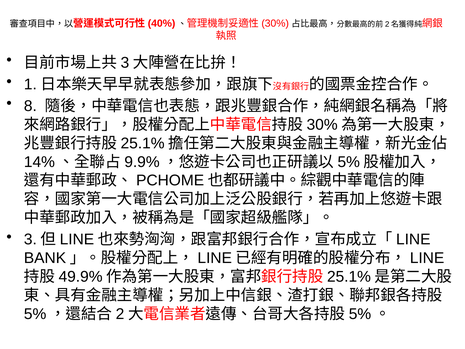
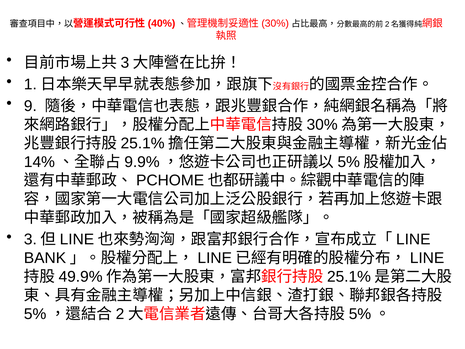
8: 8 -> 9
